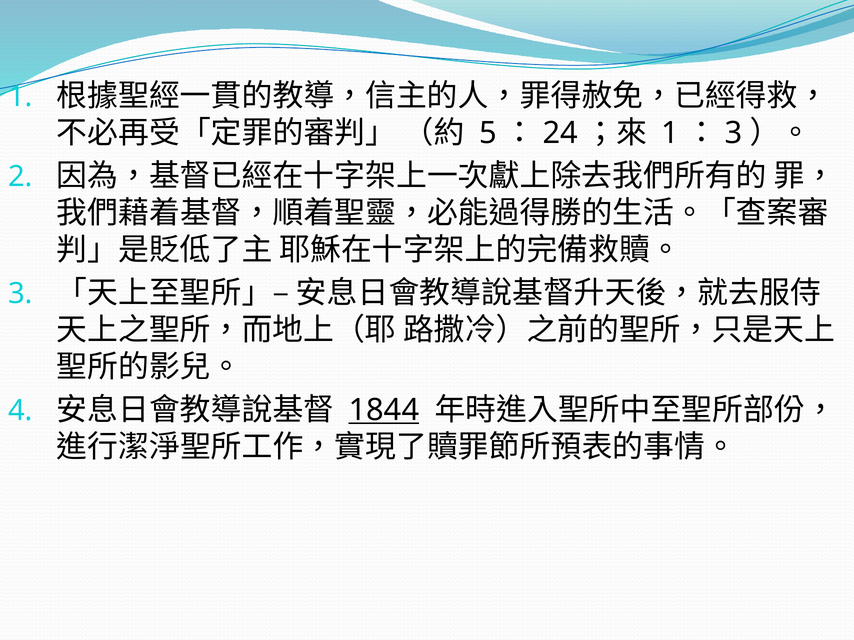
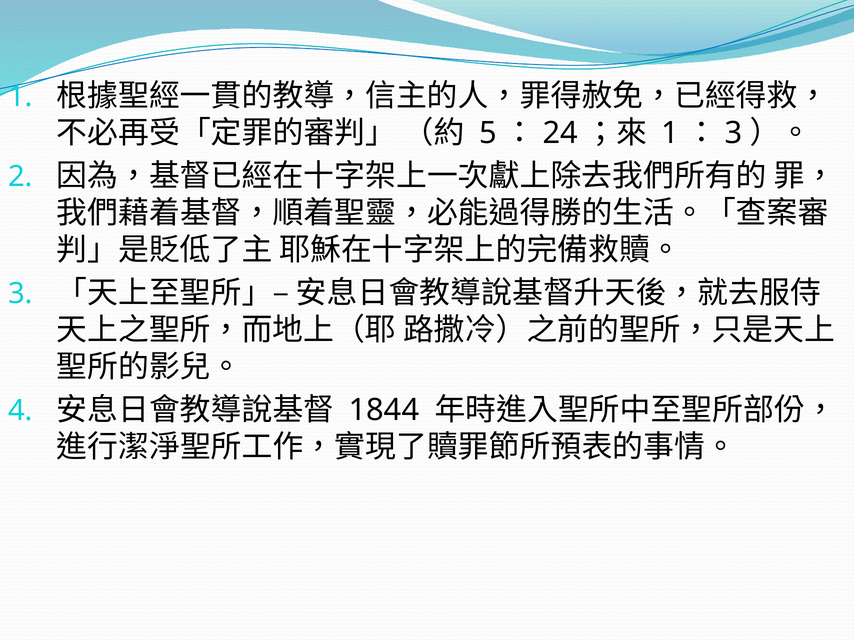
1844 underline: present -> none
